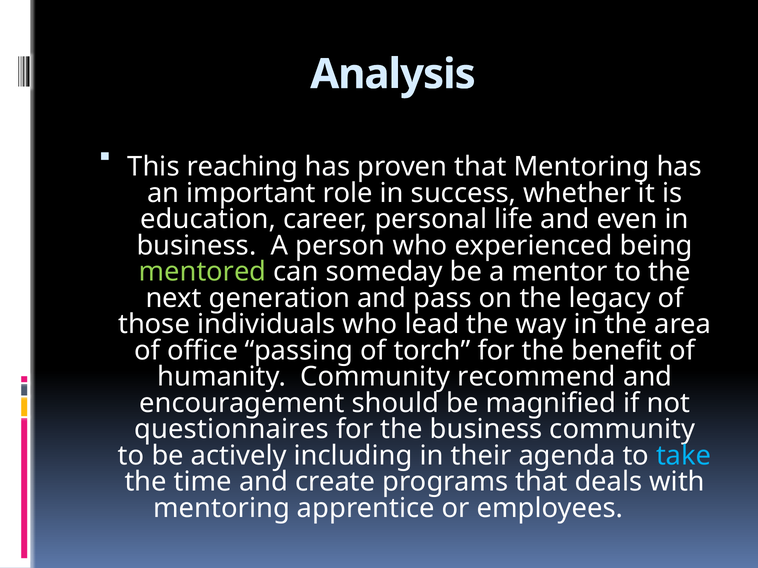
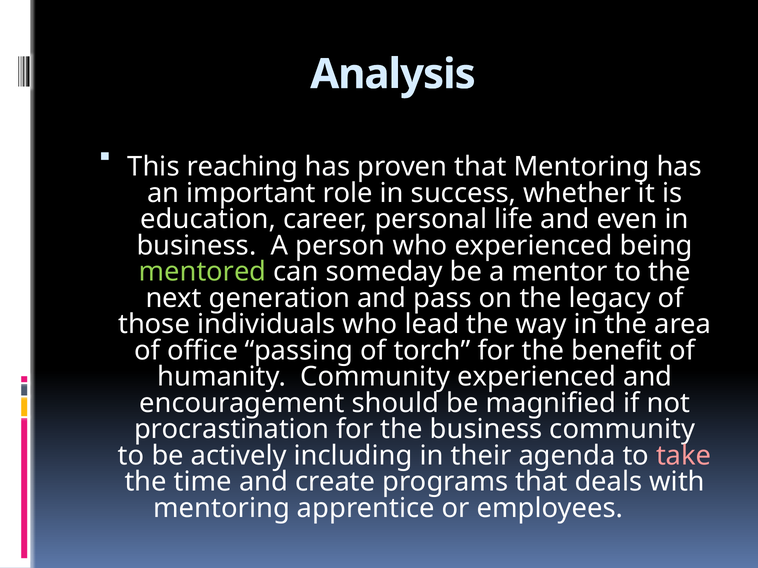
Community recommend: recommend -> experienced
questionnaires: questionnaires -> procrastination
take colour: light blue -> pink
